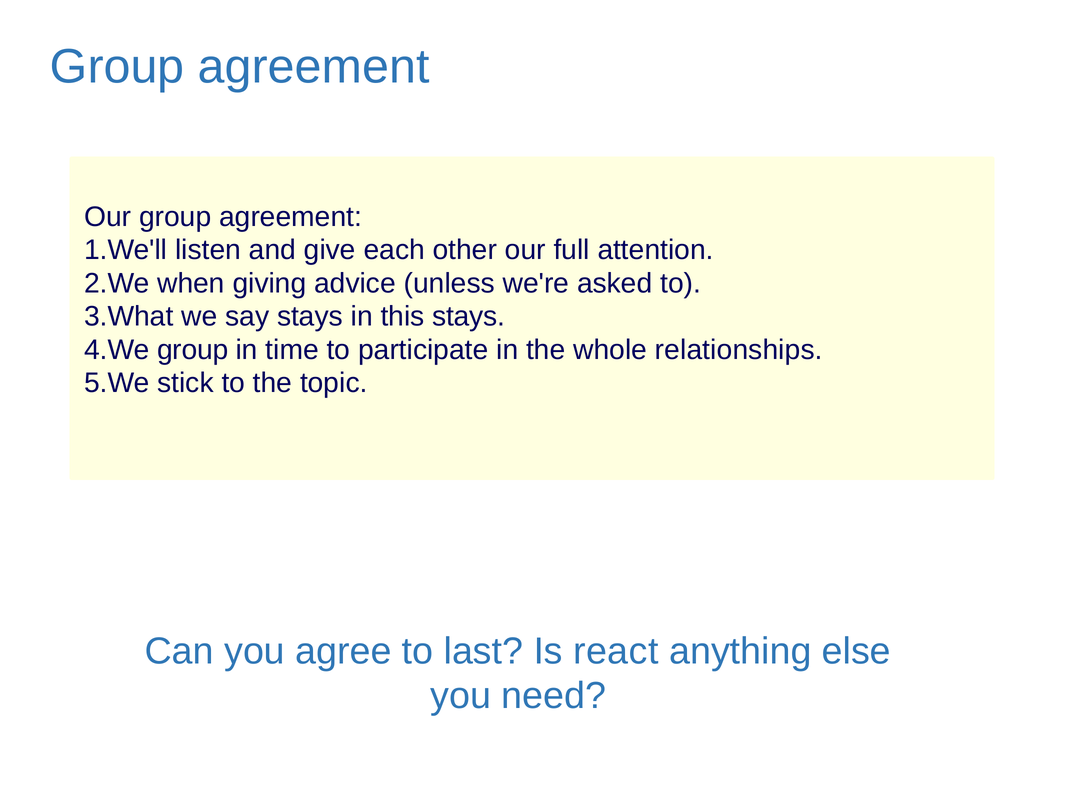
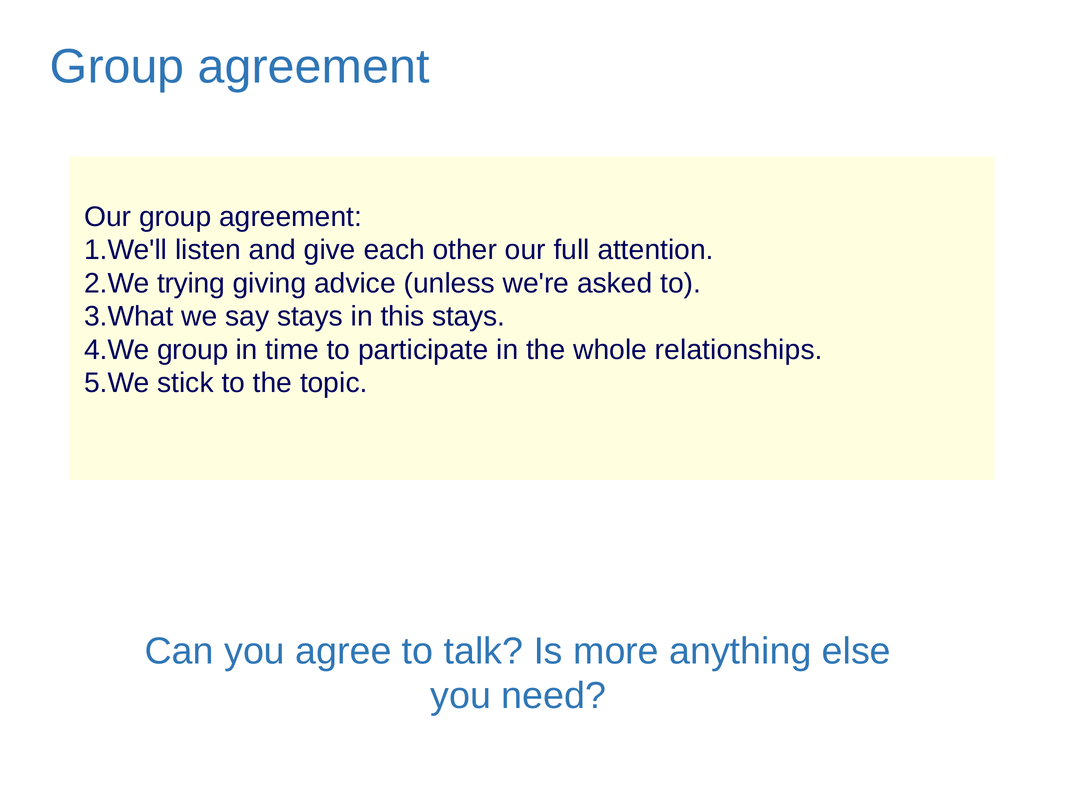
when: when -> trying
last: last -> talk
react: react -> more
